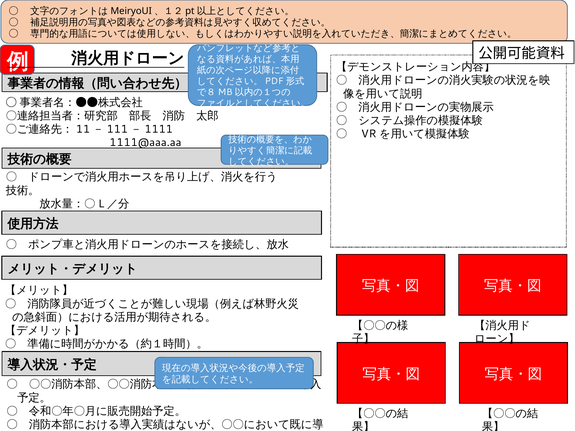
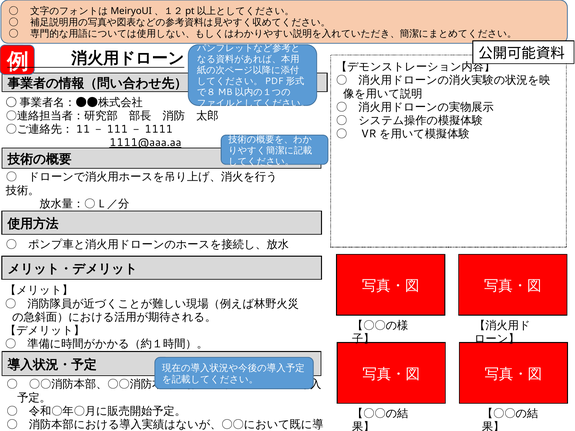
1111@aaa.aa underline: none -> present
